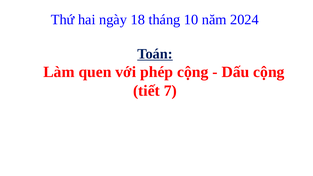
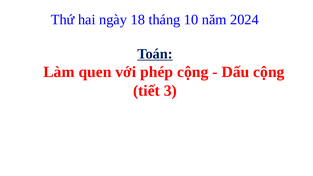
7: 7 -> 3
